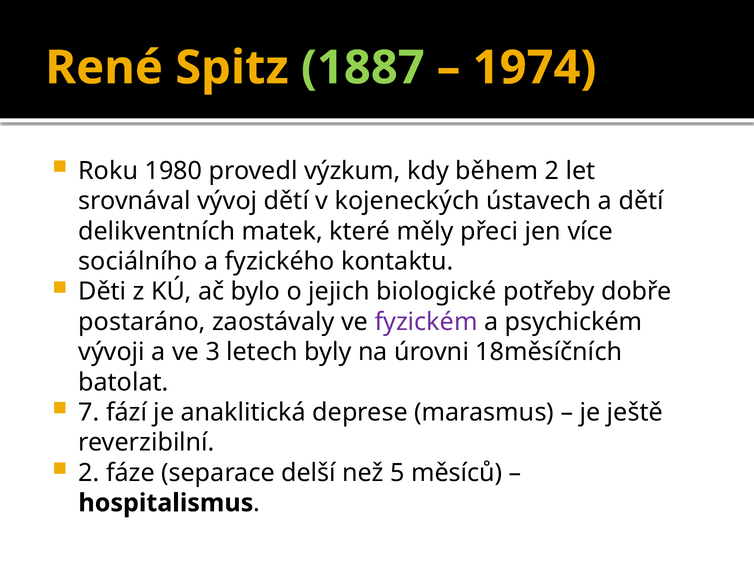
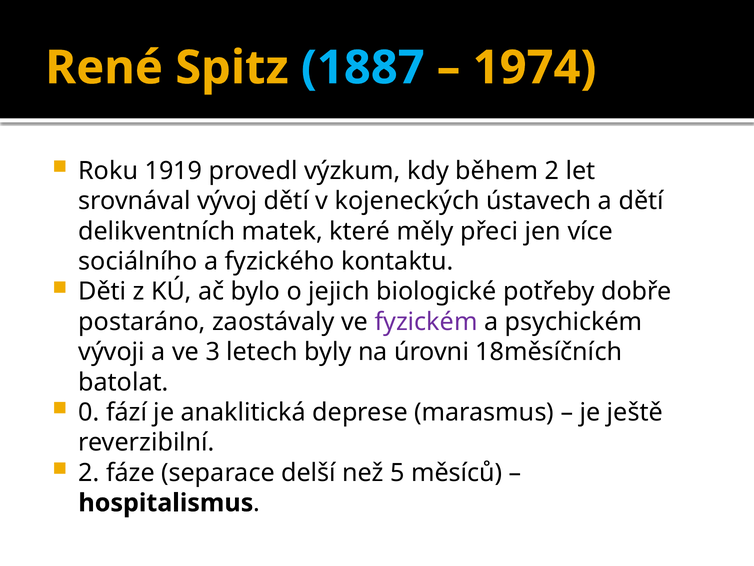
1887 colour: light green -> light blue
1980: 1980 -> 1919
7: 7 -> 0
